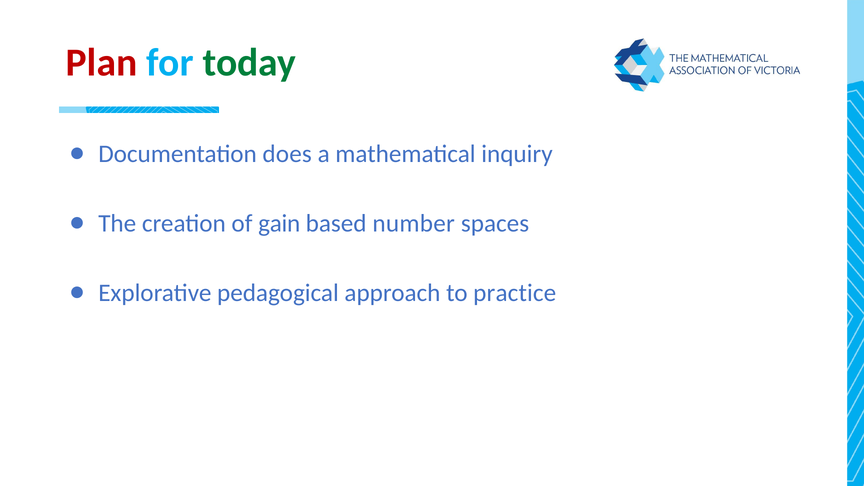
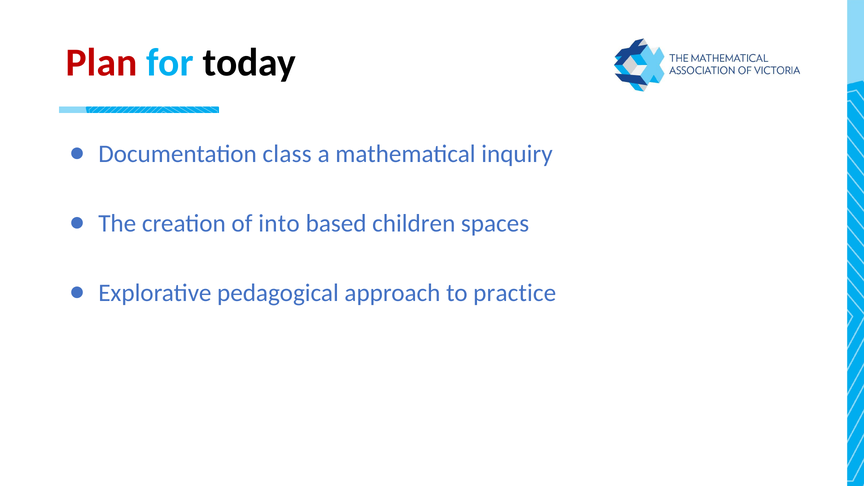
today colour: green -> black
does: does -> class
gain: gain -> into
number: number -> children
